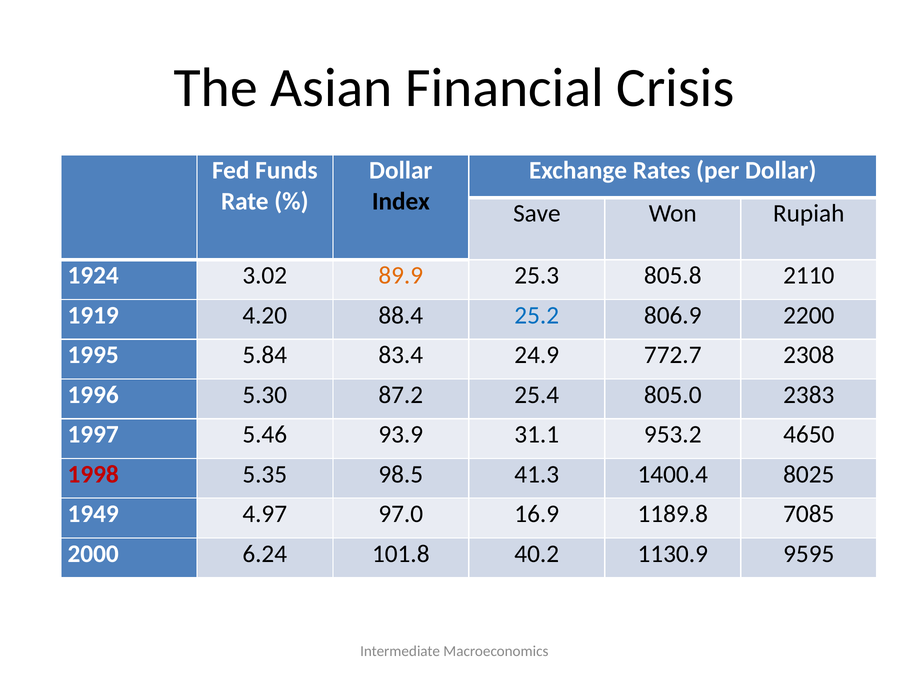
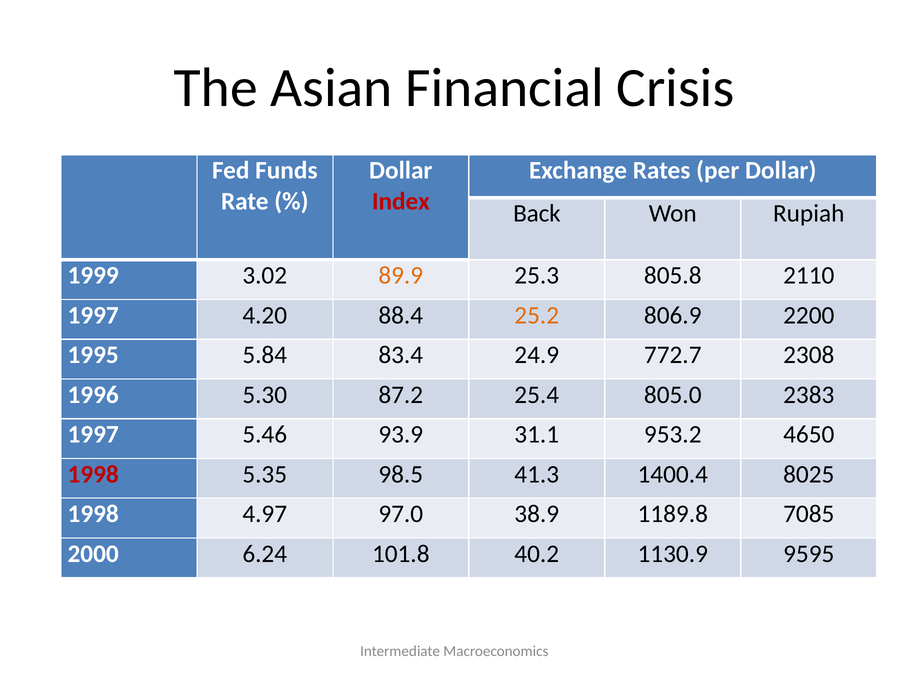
Index colour: black -> red
Save: Save -> Back
1924: 1924 -> 1999
1919 at (93, 315): 1919 -> 1997
25.2 colour: blue -> orange
1949 at (93, 514): 1949 -> 1998
16.9: 16.9 -> 38.9
